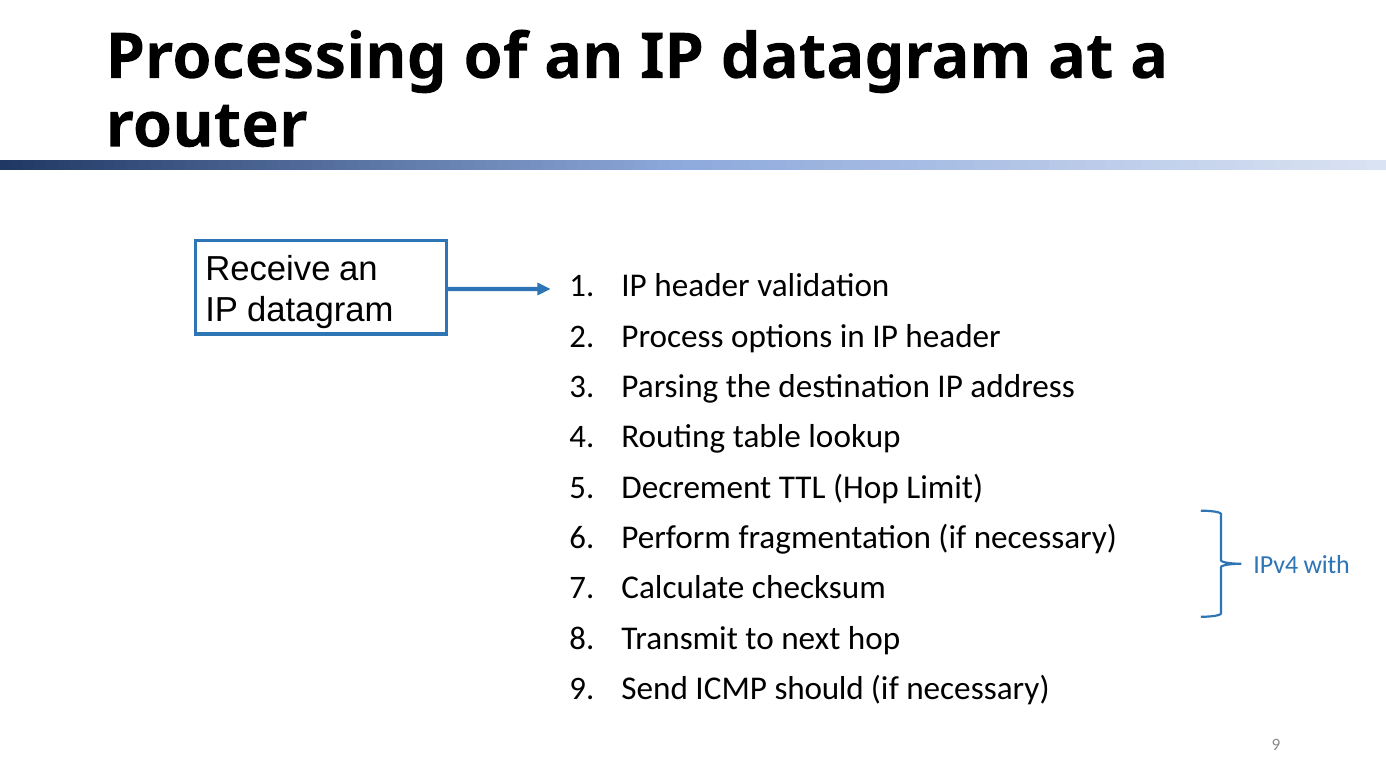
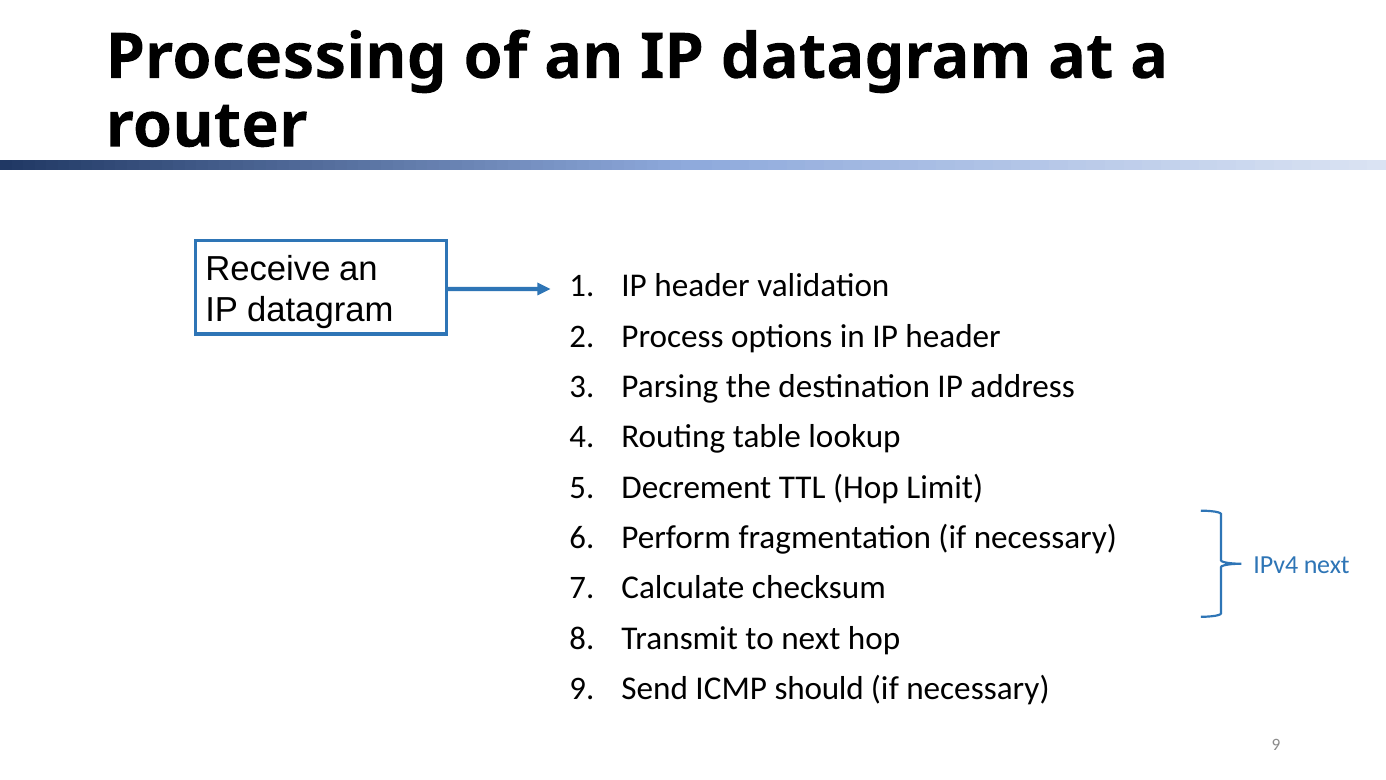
IPv4 with: with -> next
